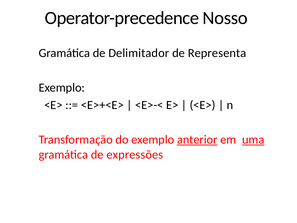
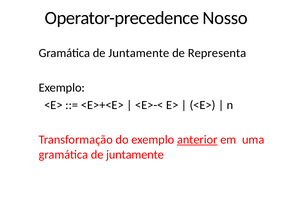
Delimitador at (139, 53): Delimitador -> Juntamente
uma underline: present -> none
expressões at (135, 154): expressões -> juntamente
